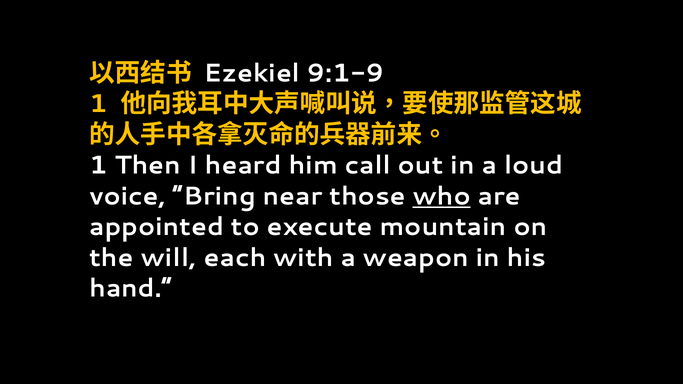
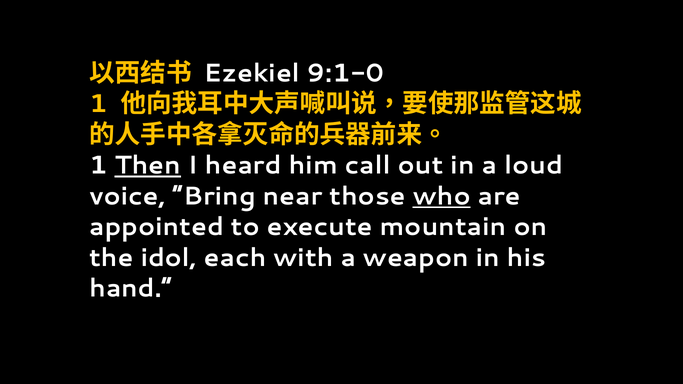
9:1-9: 9:1-9 -> 9:1-0
Then underline: none -> present
will: will -> idol
